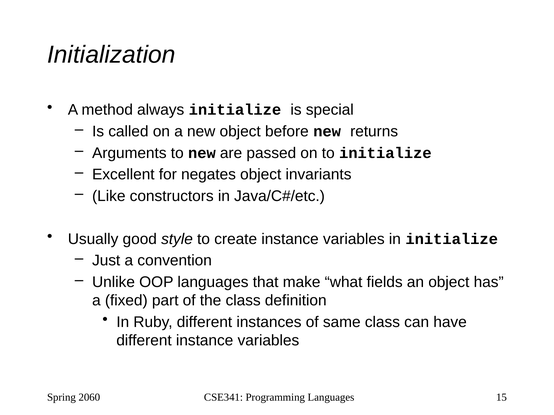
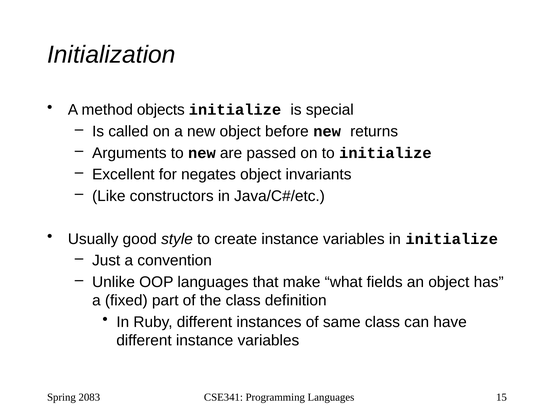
always: always -> objects
2060: 2060 -> 2083
